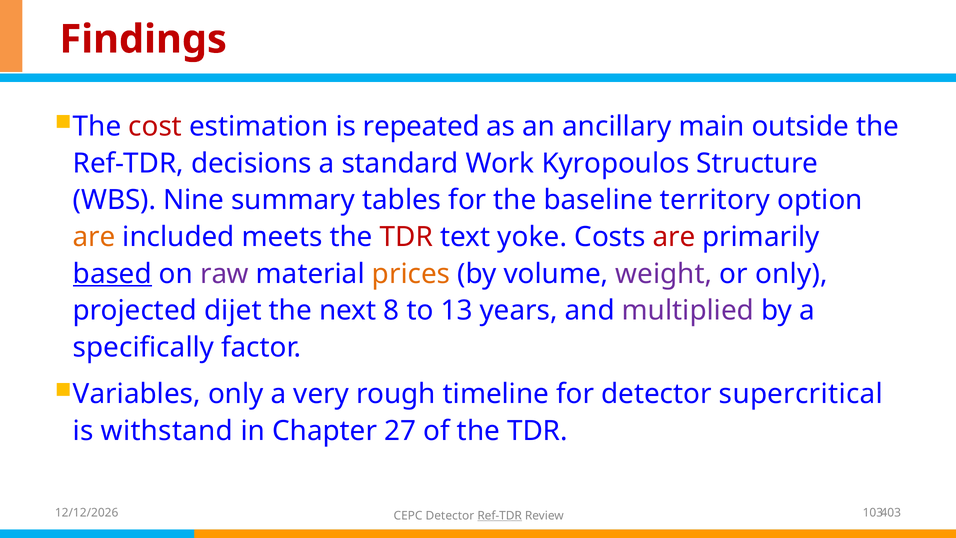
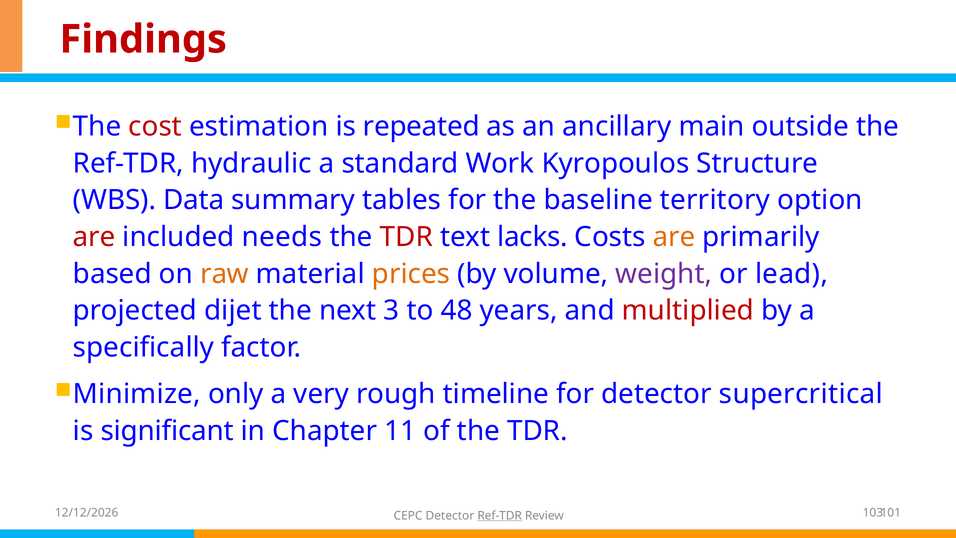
decisions: decisions -> hydraulic
Nine: Nine -> Data
are at (94, 237) colour: orange -> red
meets: meets -> needs
yoke: yoke -> lacks
are at (674, 237) colour: red -> orange
based underline: present -> none
raw colour: purple -> orange
or only: only -> lead
8: 8 -> 3
13: 13 -> 48
multiplied colour: purple -> red
Variables: Variables -> Minimize
withstand: withstand -> significant
27: 27 -> 11
403: 403 -> 101
